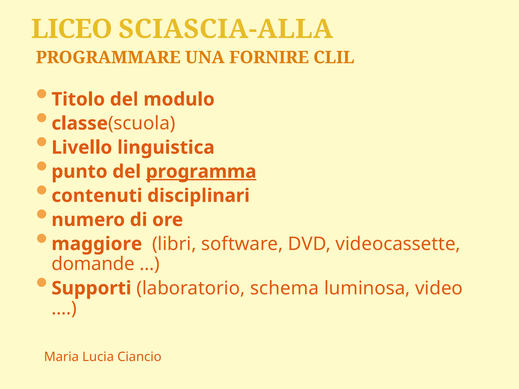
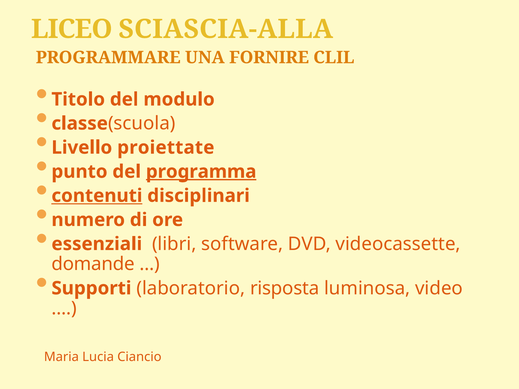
linguistica: linguistica -> proiettate
contenuti underline: none -> present
maggiore: maggiore -> essenziali
schema: schema -> risposta
